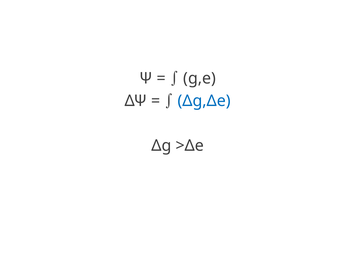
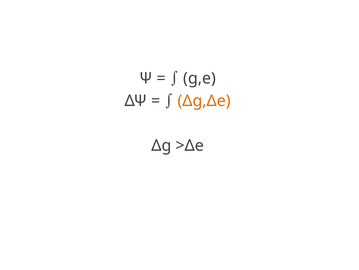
Δg,Δe colour: blue -> orange
